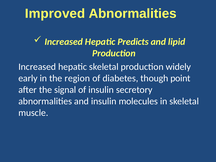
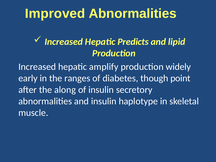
hepatic skeletal: skeletal -> amplify
region: region -> ranges
signal: signal -> along
molecules: molecules -> haplotype
